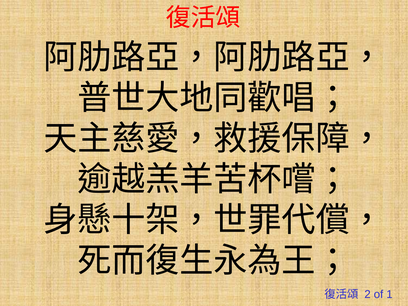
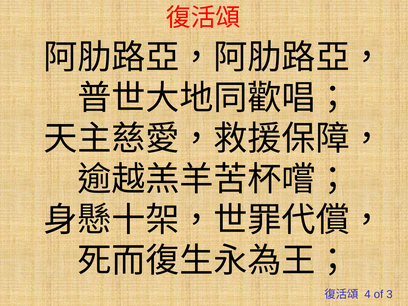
2: 2 -> 4
1: 1 -> 3
